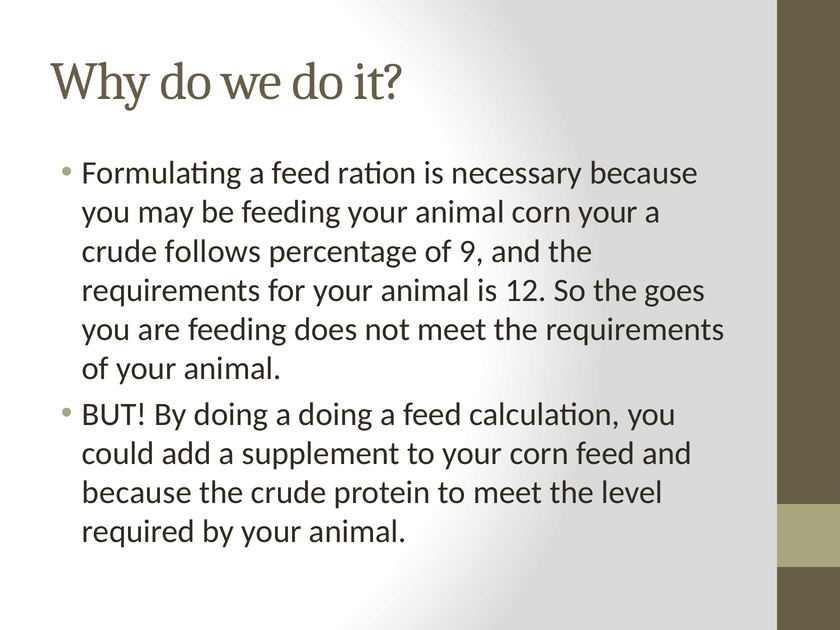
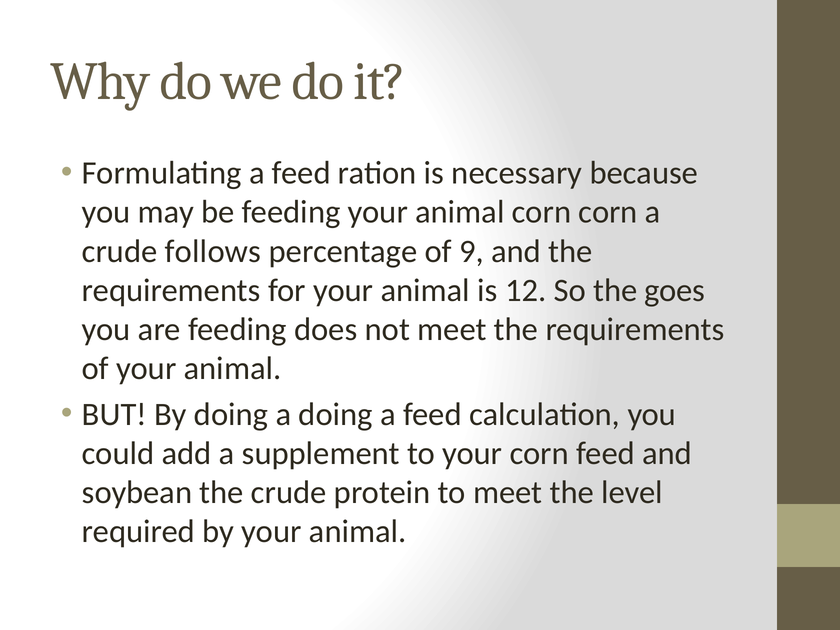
corn your: your -> corn
because at (137, 493): because -> soybean
